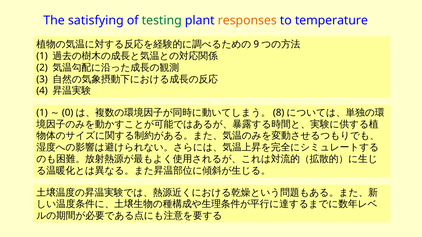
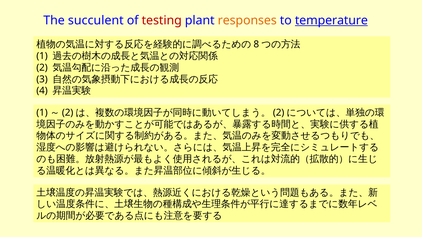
satisfying: satisfying -> succulent
testing colour: green -> red
temperature underline: none -> present
9: 9 -> 8
0 at (68, 113): 0 -> 2
8 at (279, 113): 8 -> 2
